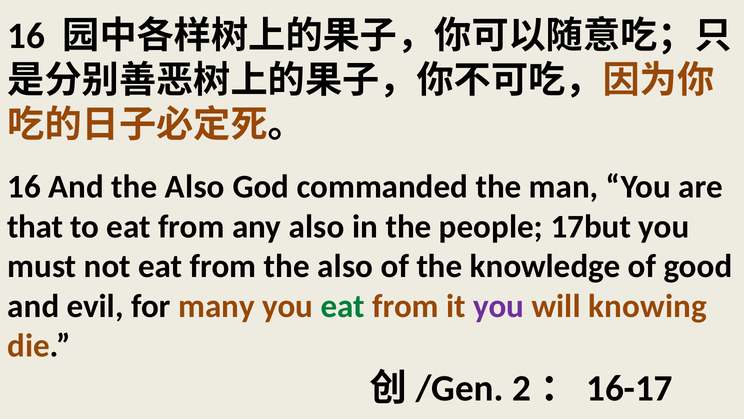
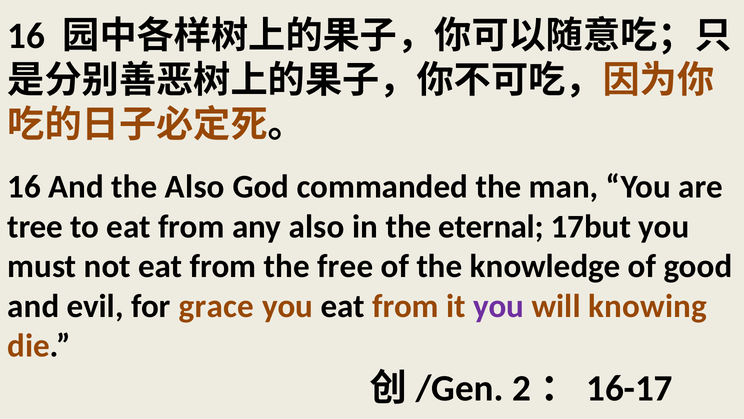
that: that -> tree
people: people -> eternal
from the also: also -> free
many: many -> grace
eat at (343, 306) colour: green -> black
